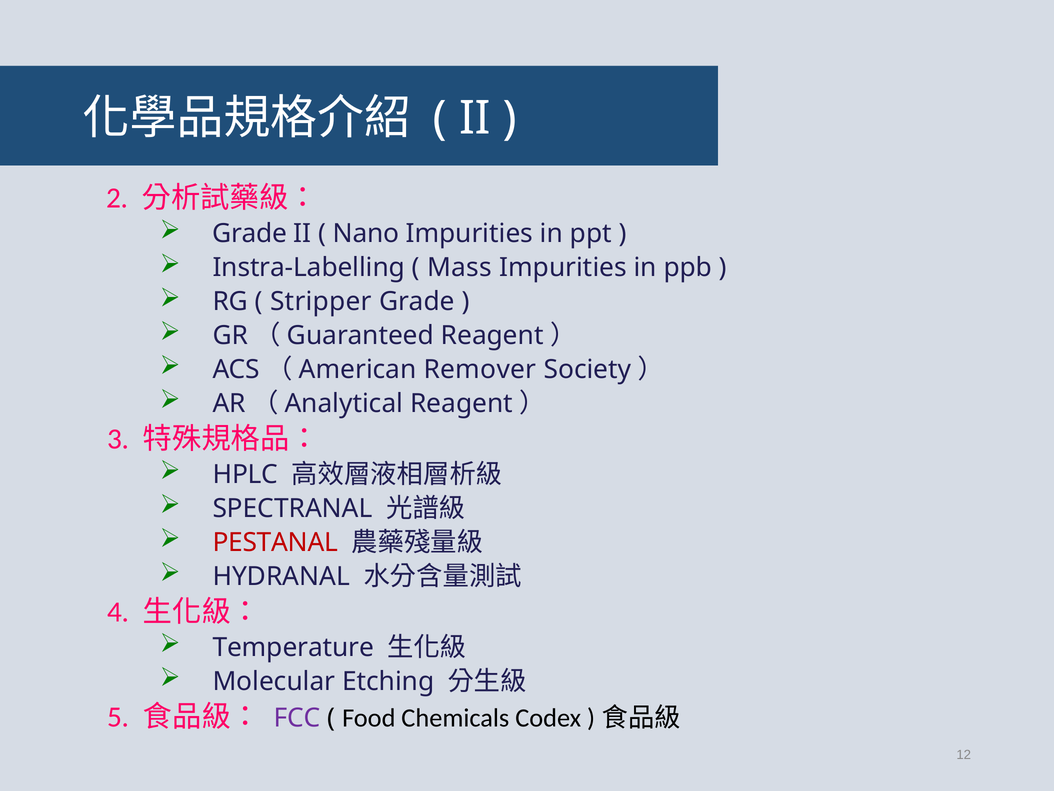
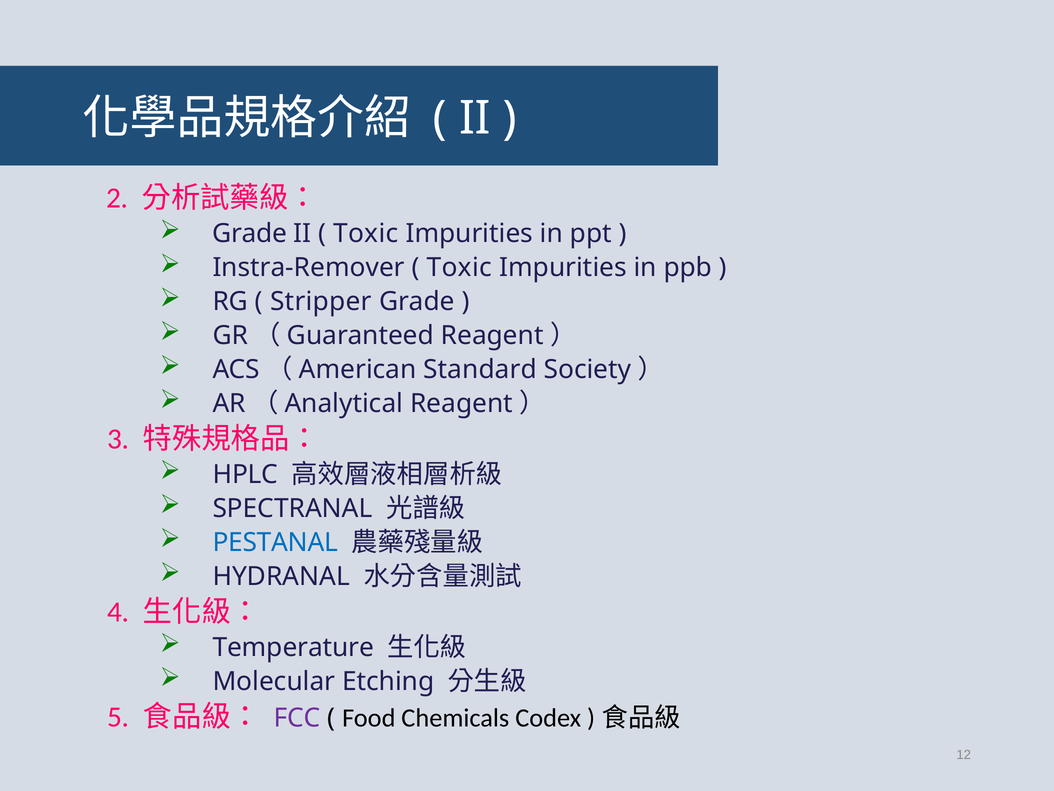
Nano at (366, 234): Nano -> Toxic
Instra-Labelling: Instra-Labelling -> Instra-Remover
Mass at (459, 268): Mass -> Toxic
Remover: Remover -> Standard
PESTANAL colour: red -> blue
